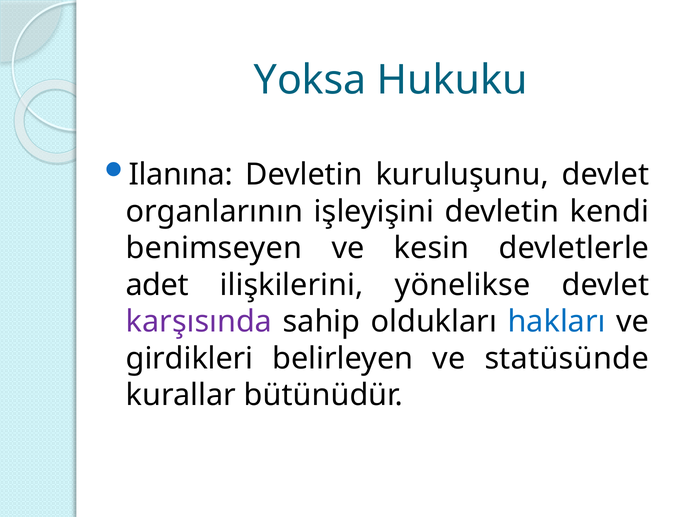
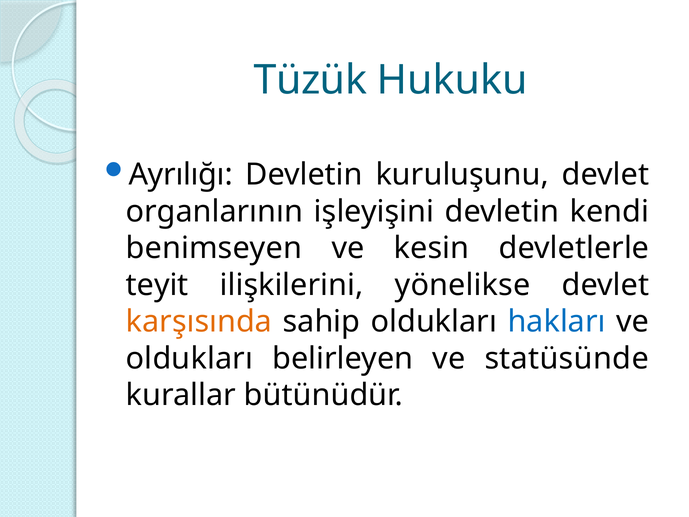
Yoksa: Yoksa -> Tüzük
Ilanına: Ilanına -> Ayrılığı
adet: adet -> teyit
karşısında colour: purple -> orange
girdikleri at (190, 358): girdikleri -> oldukları
